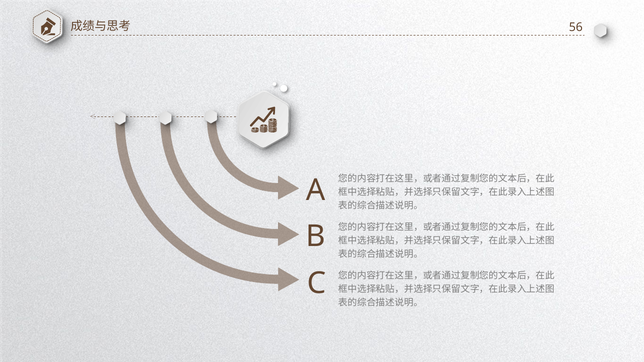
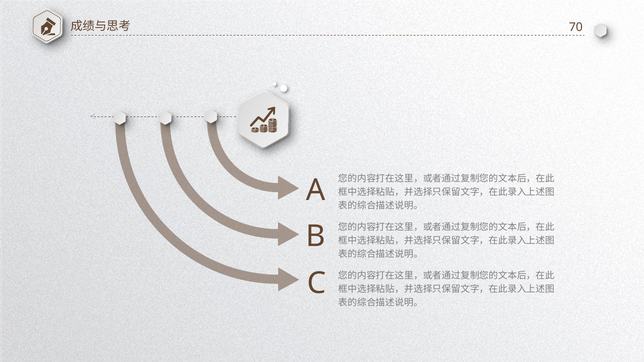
56: 56 -> 70
